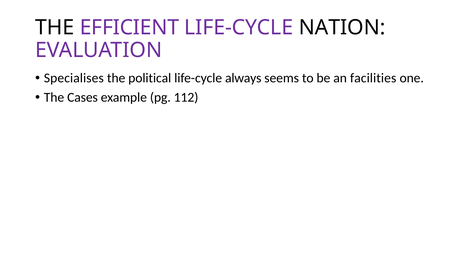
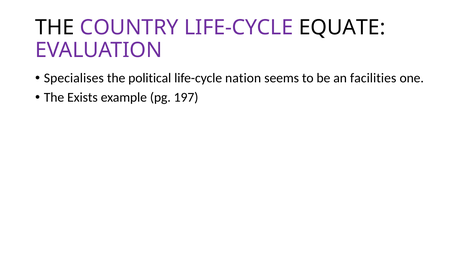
EFFICIENT: EFFICIENT -> COUNTRY
NATION: NATION -> EQUATE
always: always -> nation
Cases: Cases -> Exists
112: 112 -> 197
